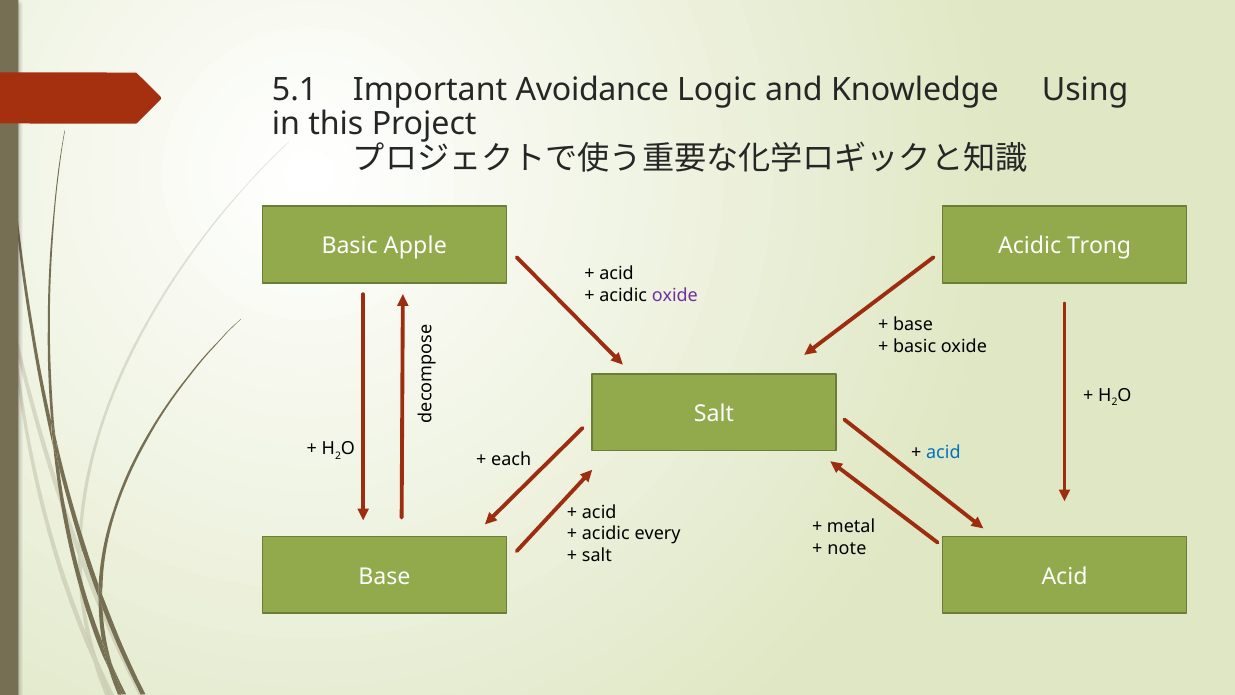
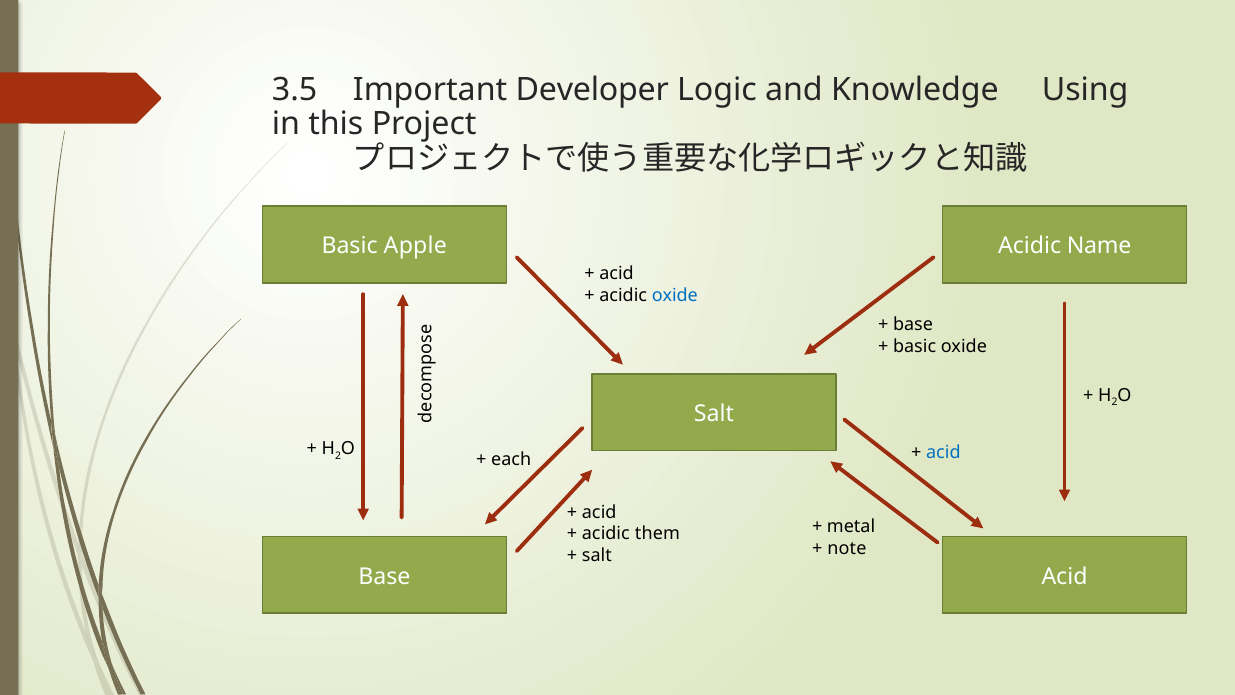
5.1: 5.1 -> 3.5
Avoidance: Avoidance -> Developer
Trong: Trong -> Name
oxide at (675, 295) colour: purple -> blue
every: every -> them
